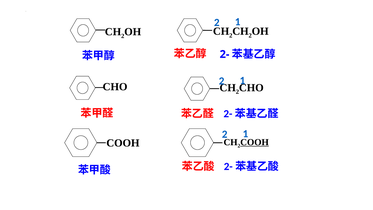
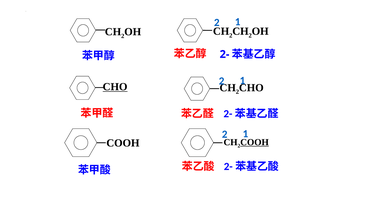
CHO at (115, 87) underline: none -> present
